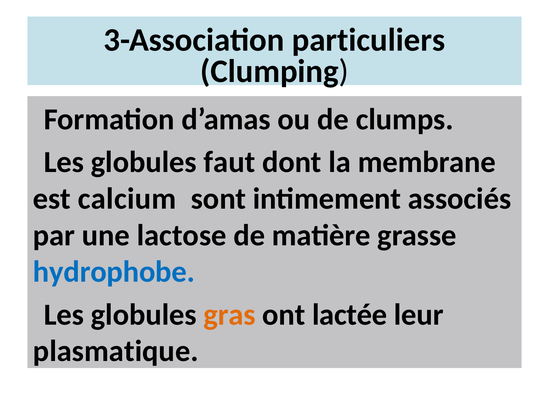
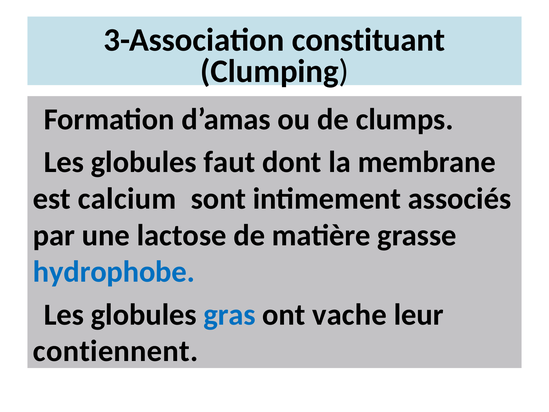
particuliers: particuliers -> constituant
gras colour: orange -> blue
lactée: lactée -> vache
plasmatique: plasmatique -> contiennent
